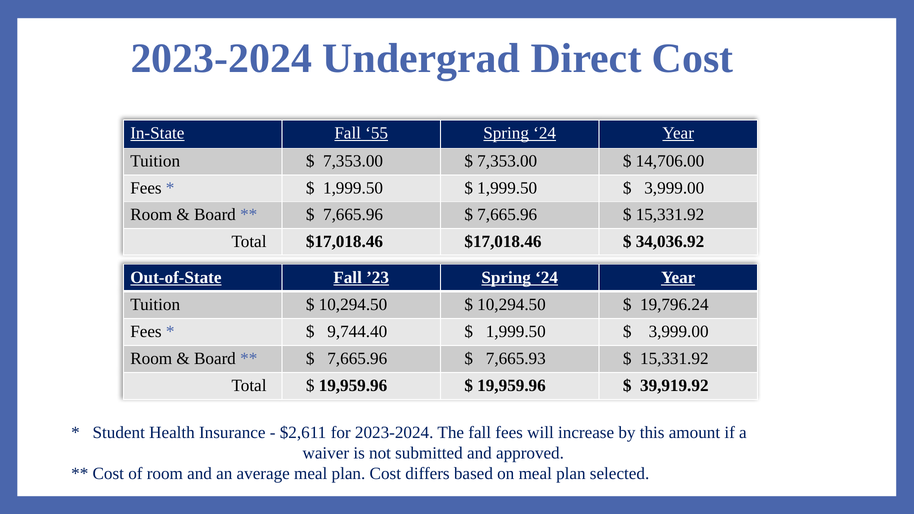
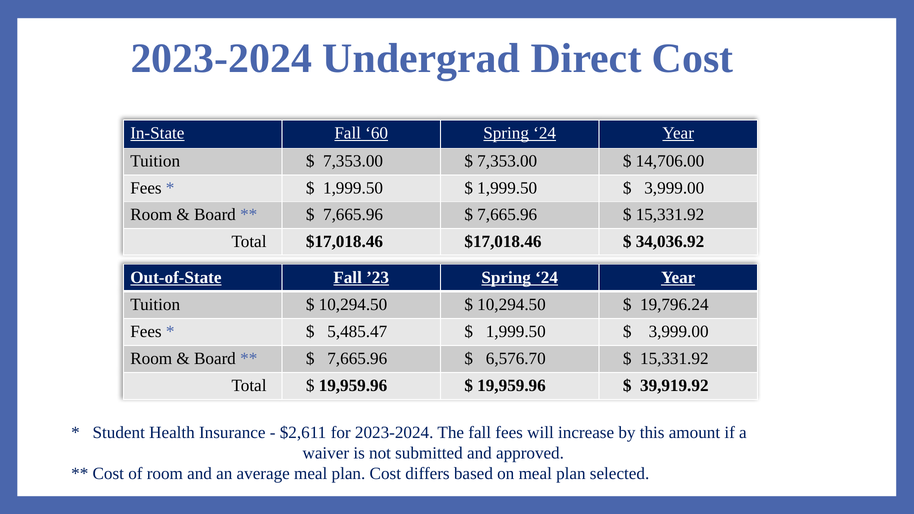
55: 55 -> 60
9,744.40: 9,744.40 -> 5,485.47
7,665.93: 7,665.93 -> 6,576.70
